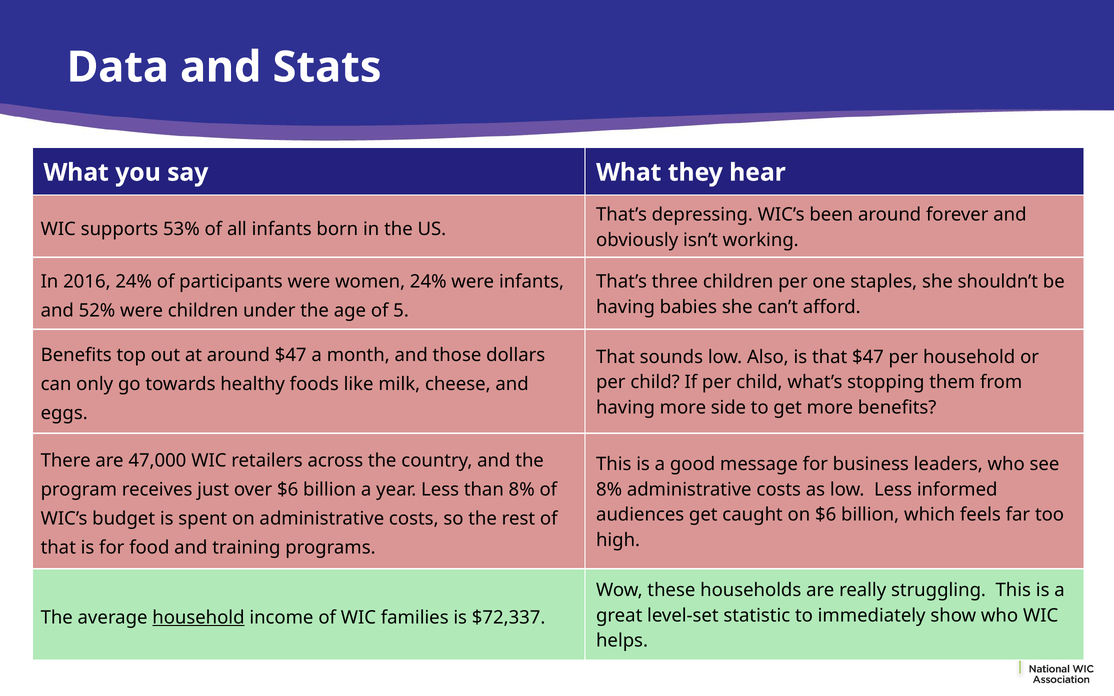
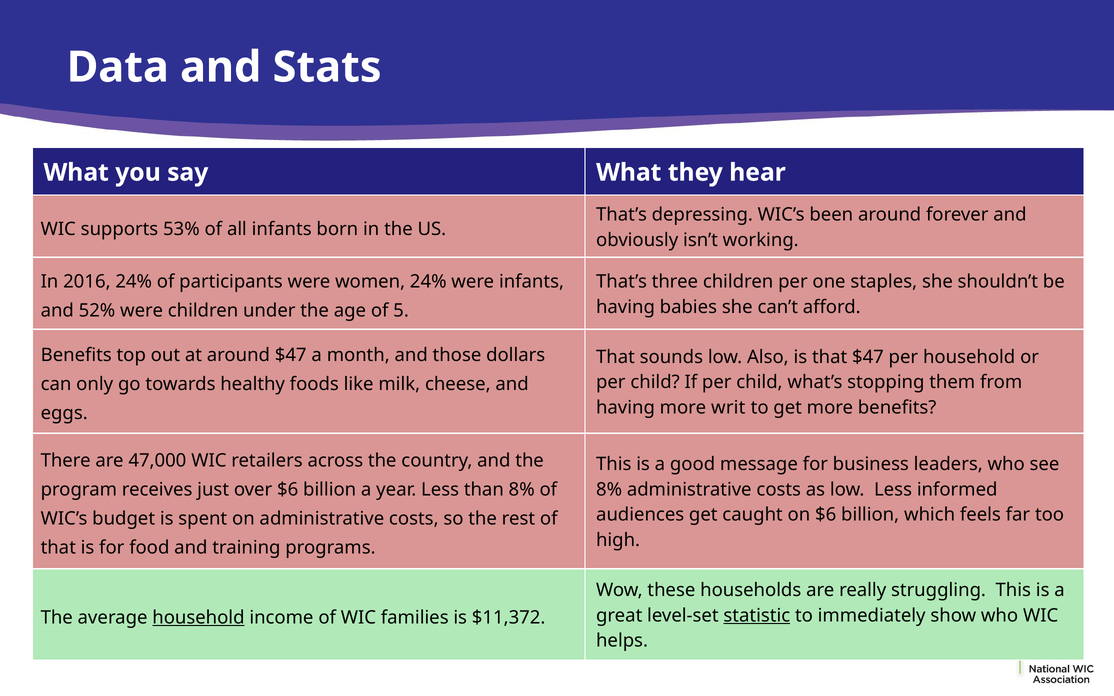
side: side -> writ
statistic underline: none -> present
$72,337: $72,337 -> $11,372
